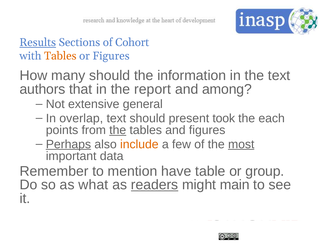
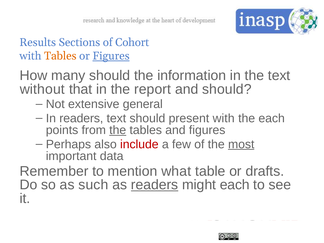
Results underline: present -> none
Figures at (111, 56) underline: none -> present
authors: authors -> without
and among: among -> should
In overlap: overlap -> readers
present took: took -> with
Perhaps underline: present -> none
include colour: orange -> red
have: have -> what
group: group -> drafts
what: what -> such
might main: main -> each
